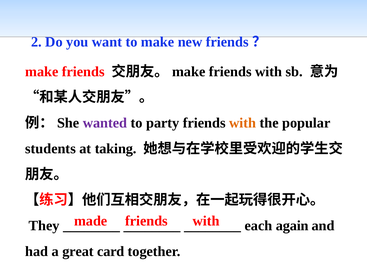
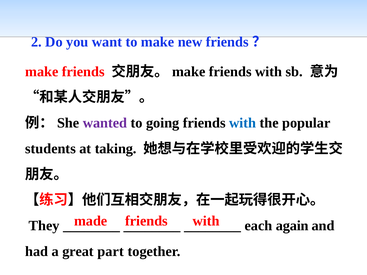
party: party -> going
with at (243, 123) colour: orange -> blue
card: card -> part
